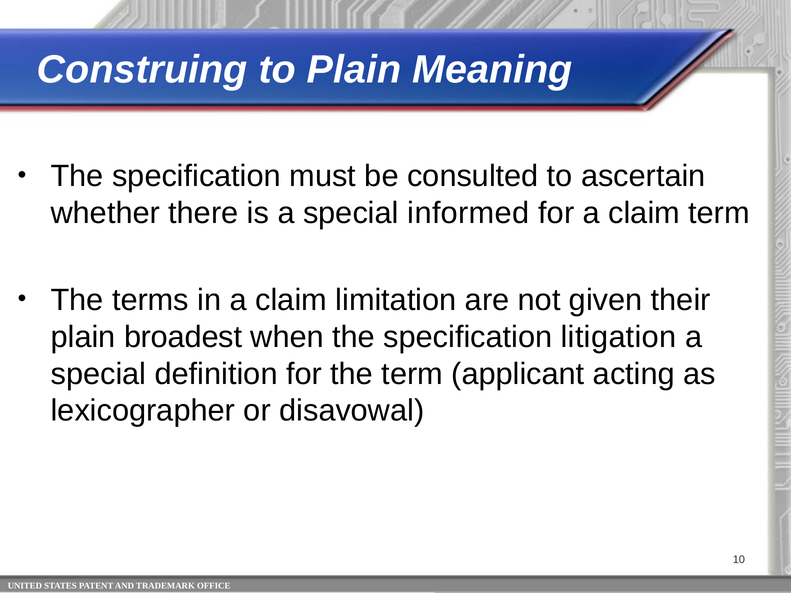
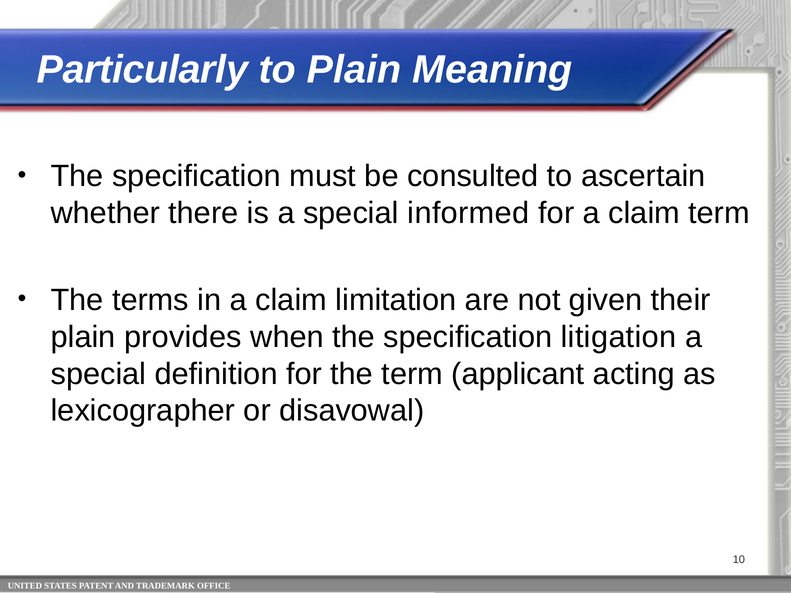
Construing: Construing -> Particularly
broadest: broadest -> provides
